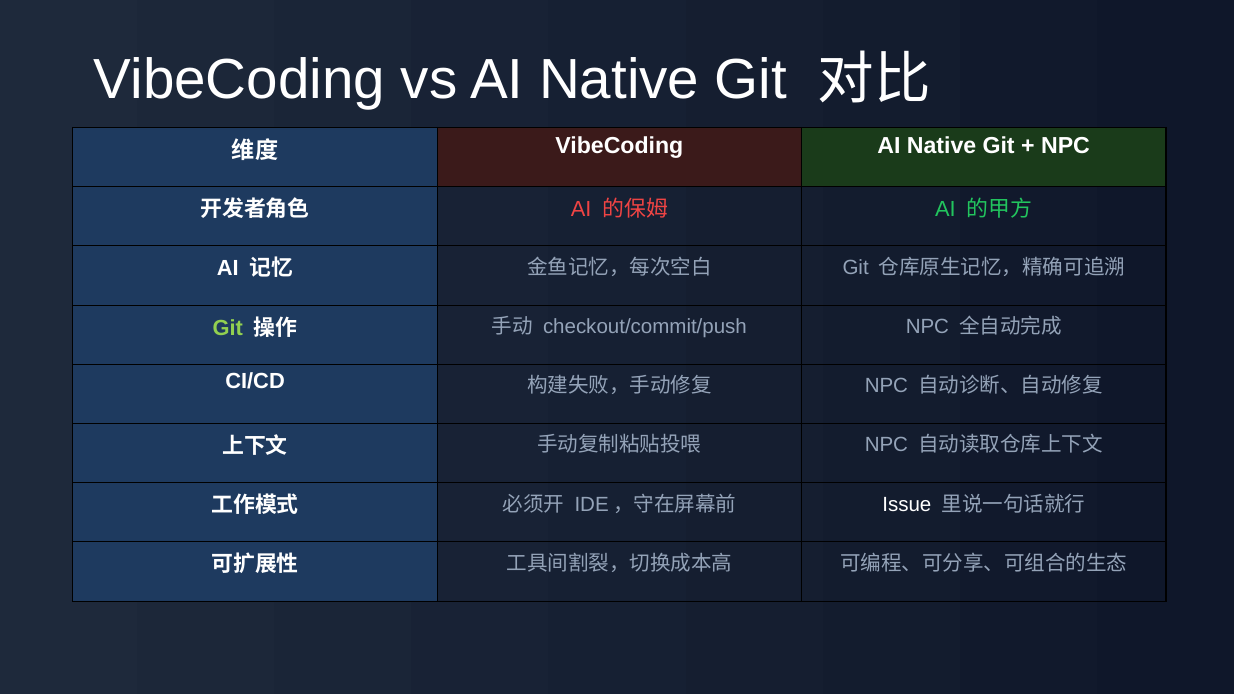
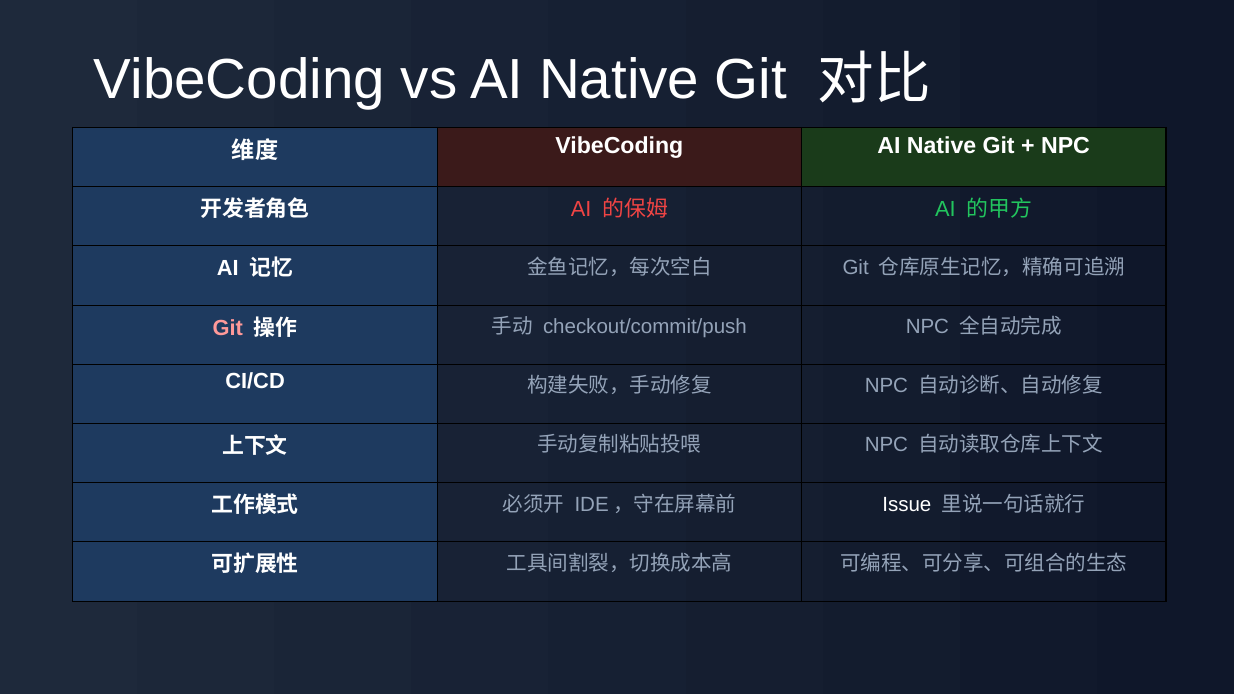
Git at (228, 328) colour: light green -> pink
